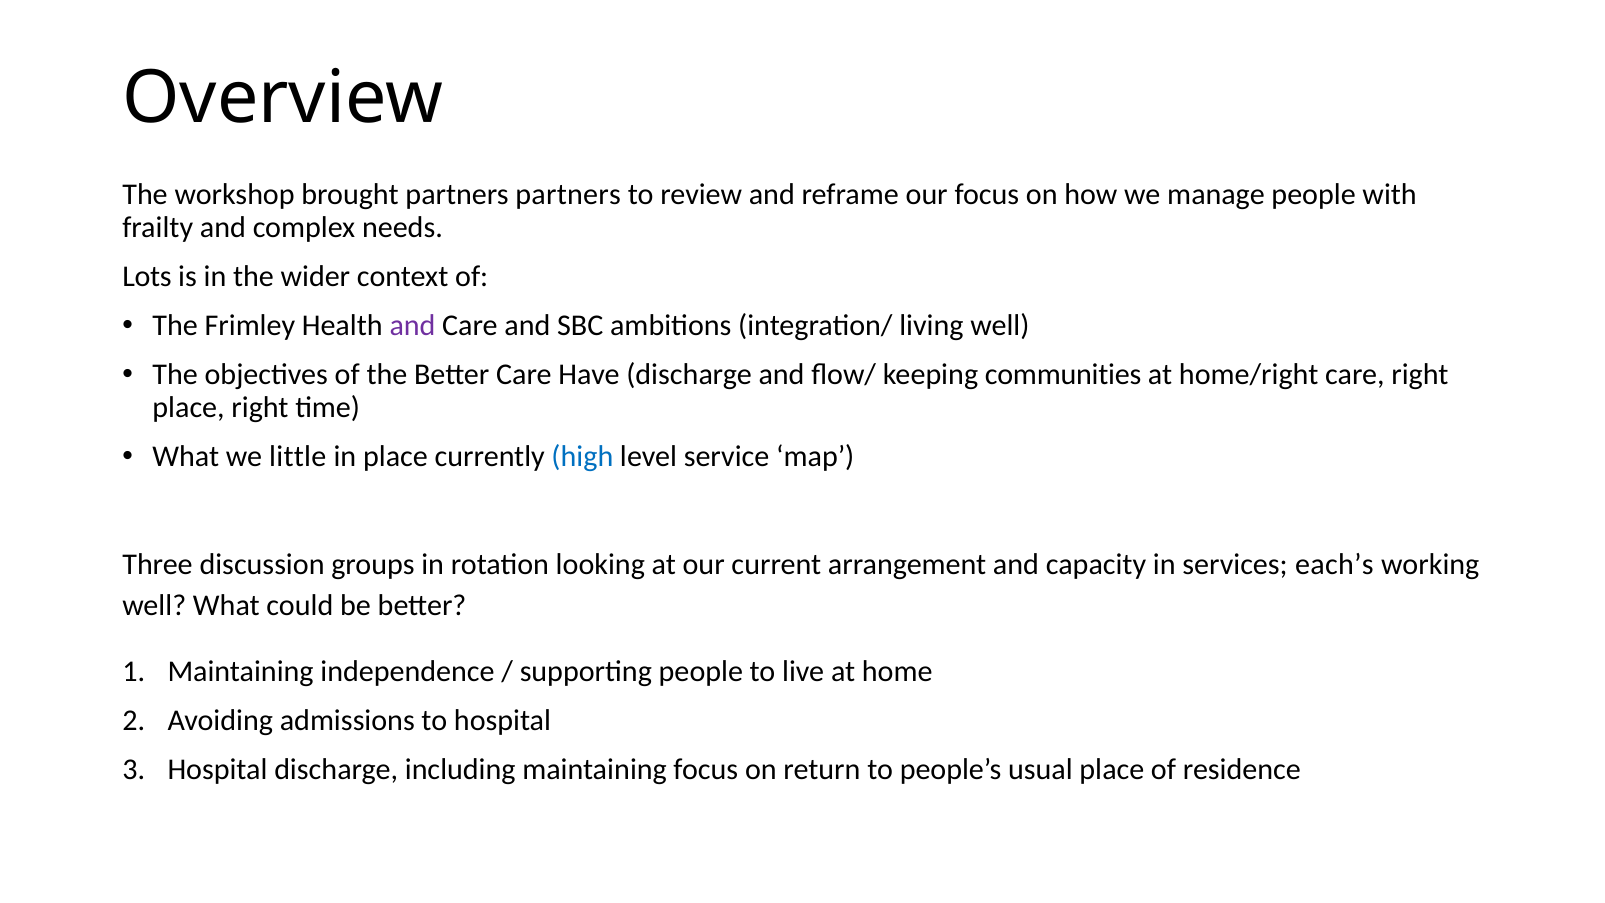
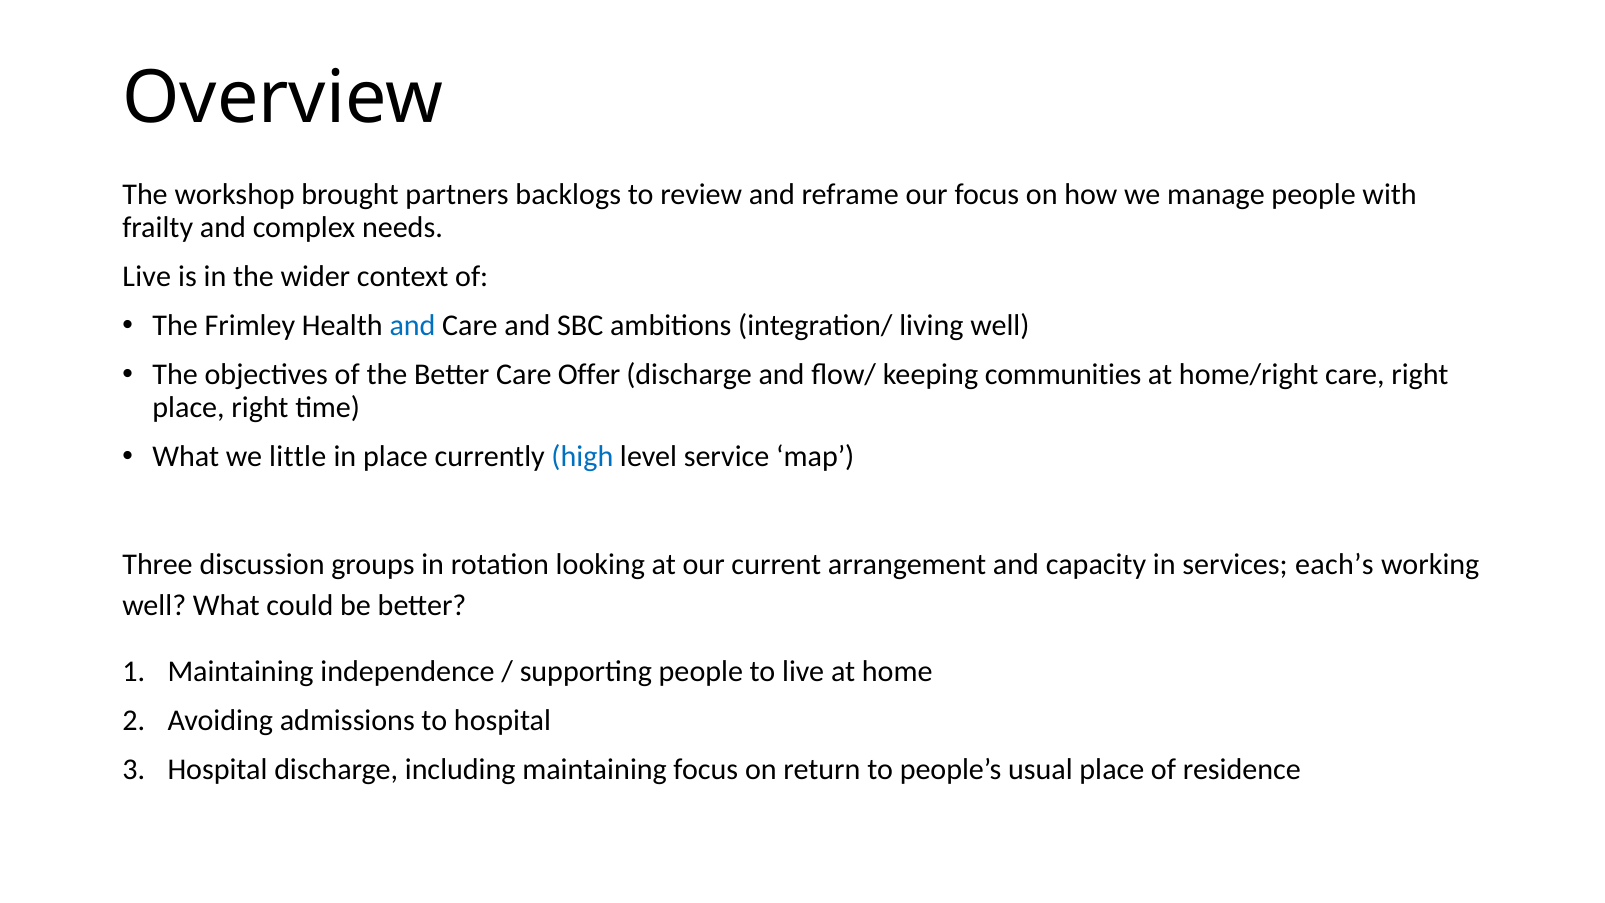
partners partners: partners -> backlogs
Lots at (147, 276): Lots -> Live
and at (412, 326) colour: purple -> blue
Have: Have -> Offer
